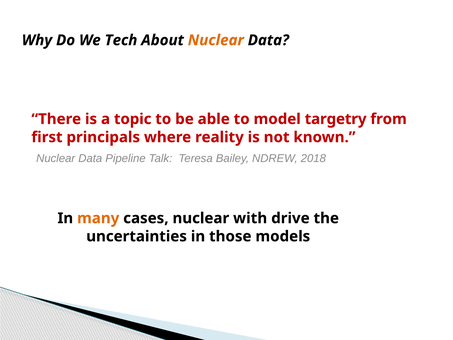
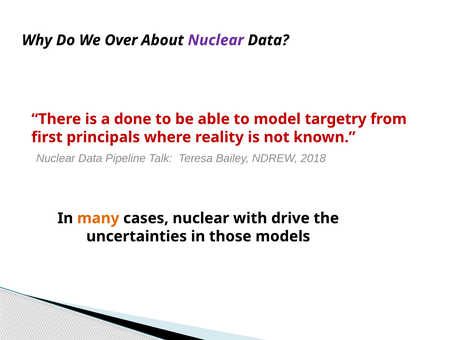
Tech: Tech -> Over
Nuclear at (216, 40) colour: orange -> purple
topic: topic -> done
